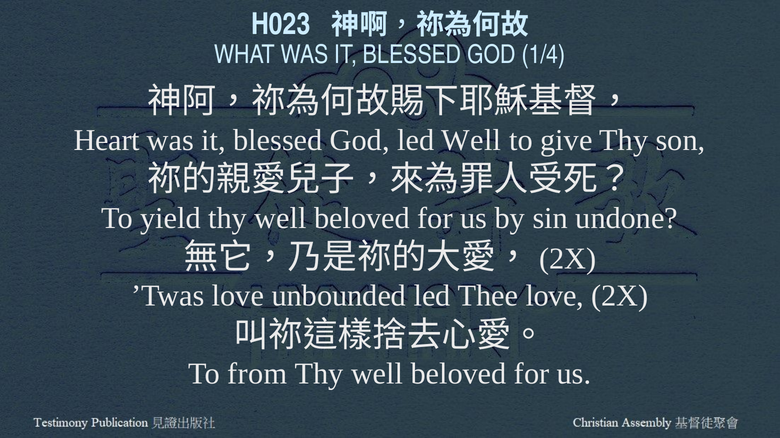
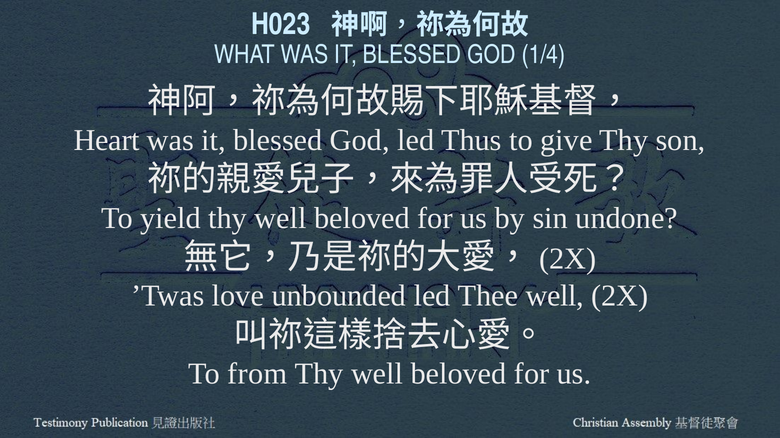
led Well: Well -> Thus
Thee love: love -> well
